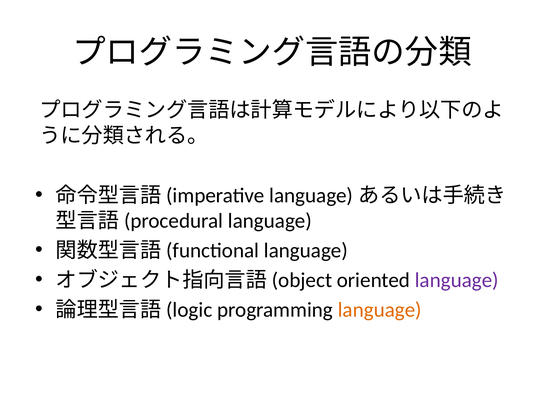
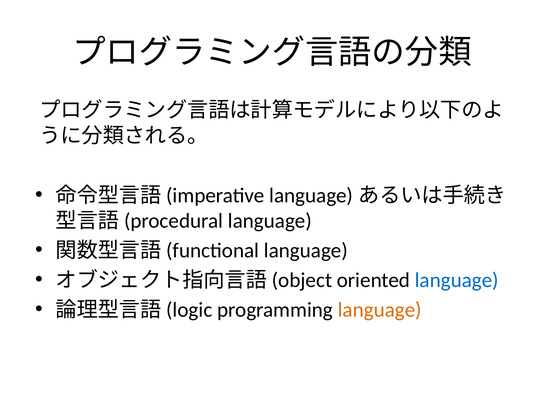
language at (457, 280) colour: purple -> blue
